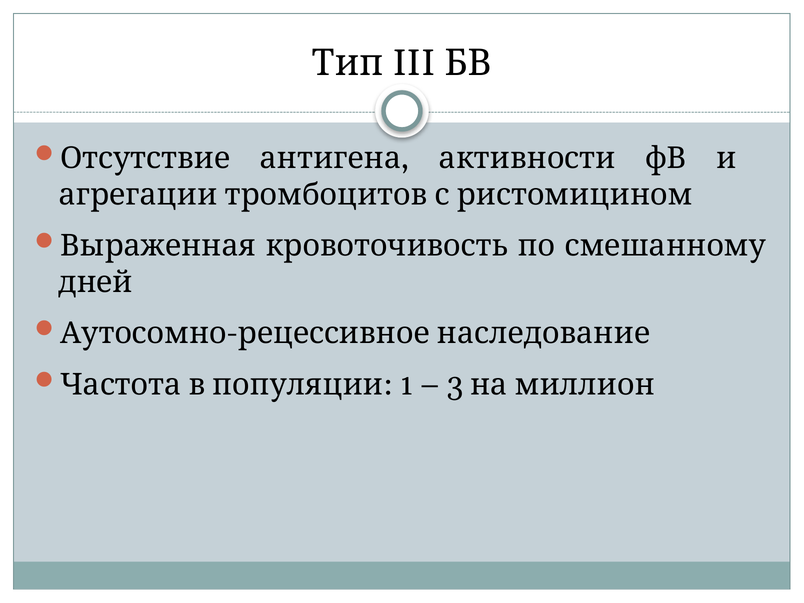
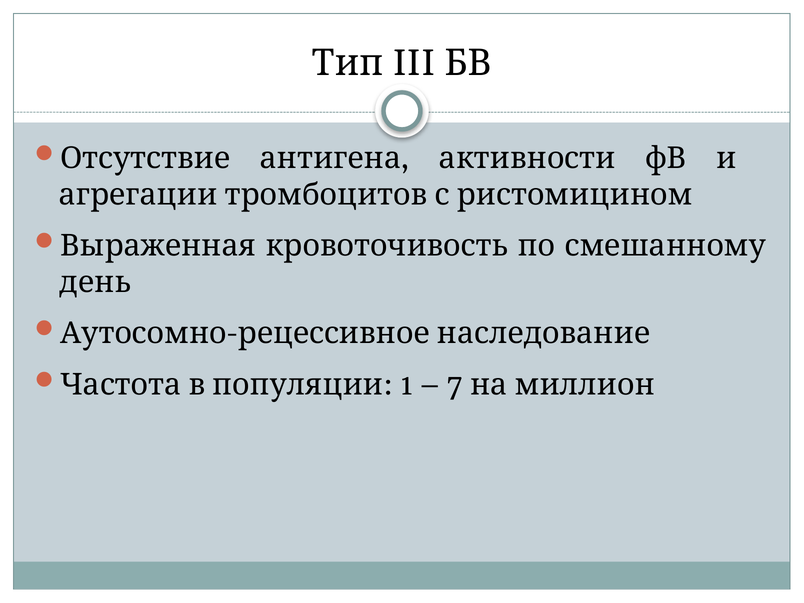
дней: дней -> день
3: 3 -> 7
